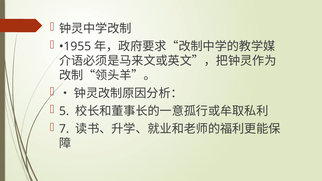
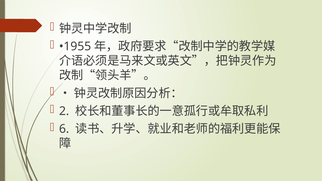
5: 5 -> 2
7: 7 -> 6
